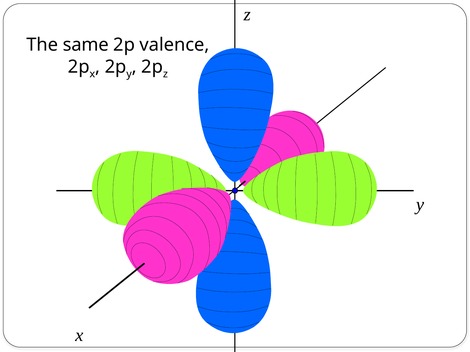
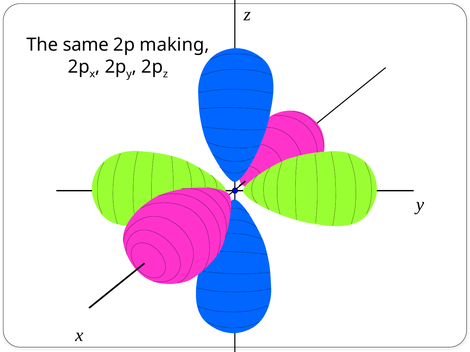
valence: valence -> making
